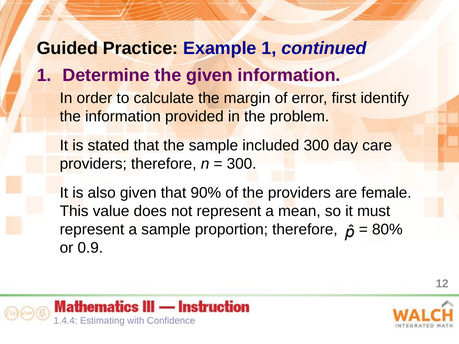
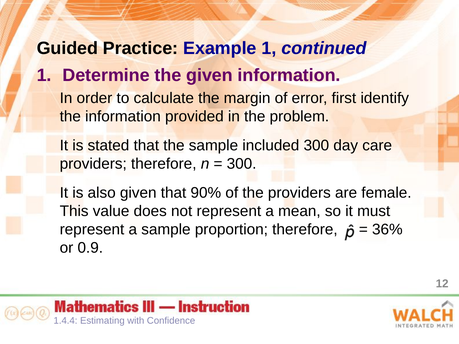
80%: 80% -> 36%
